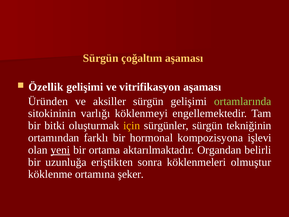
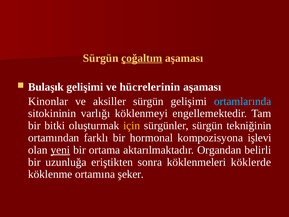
çoğaltım underline: none -> present
Özellik: Özellik -> Bulaşık
vitrifikasyon: vitrifikasyon -> hücrelerinin
Üründen: Üründen -> Kinonlar
ortamlarında colour: light green -> light blue
olmuştur: olmuştur -> köklerde
